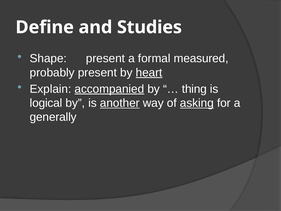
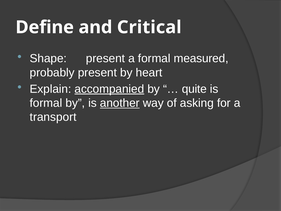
Studies: Studies -> Critical
heart underline: present -> none
thing: thing -> quite
logical at (46, 103): logical -> formal
asking underline: present -> none
generally: generally -> transport
